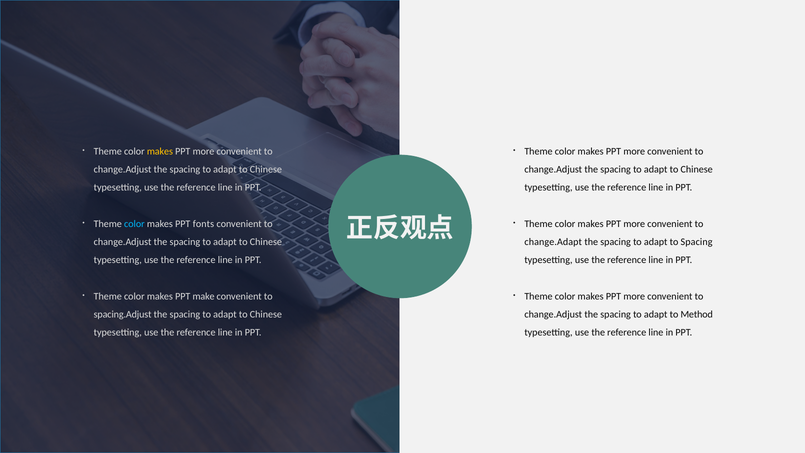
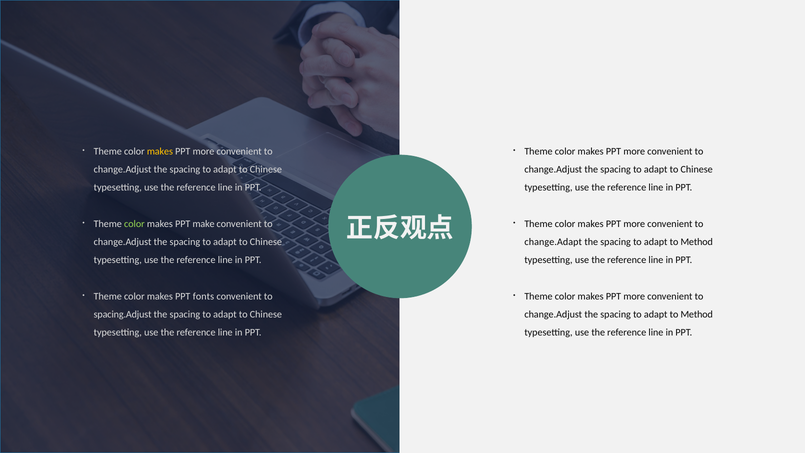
color at (134, 224) colour: light blue -> light green
fonts: fonts -> make
Spacing at (697, 242): Spacing -> Method
make: make -> fonts
